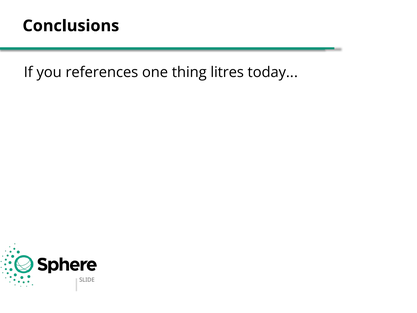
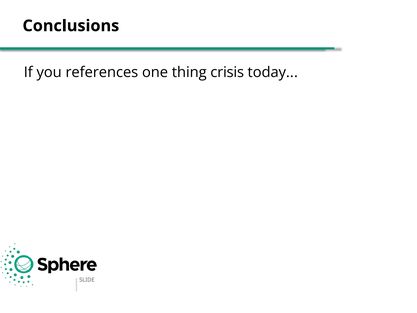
litres: litres -> crisis
